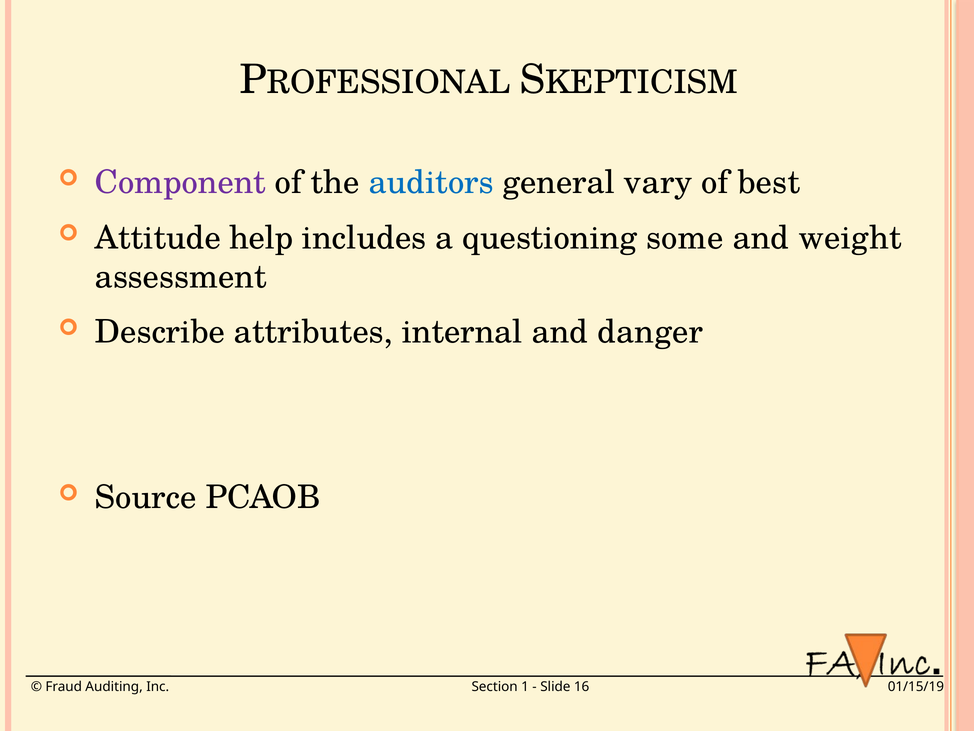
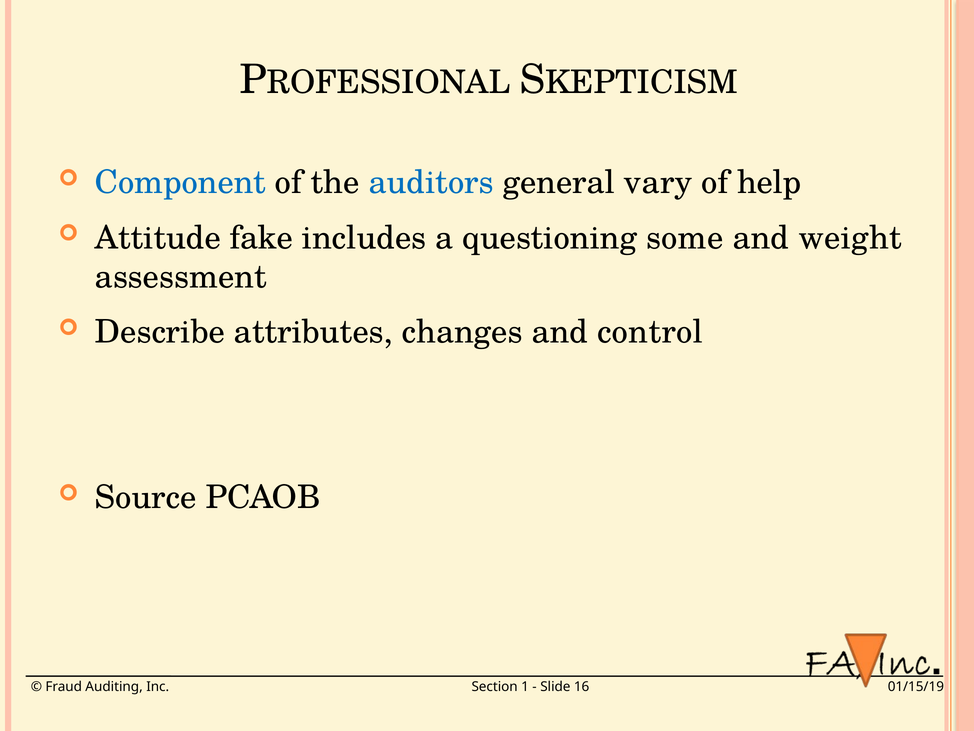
Component colour: purple -> blue
best: best -> help
help: help -> fake
internal: internal -> changes
danger: danger -> control
